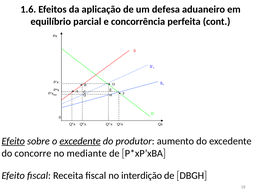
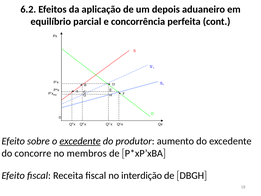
1.6: 1.6 -> 6.2
defesa: defesa -> depois
Efeito at (13, 141) underline: present -> none
mediante: mediante -> membros
